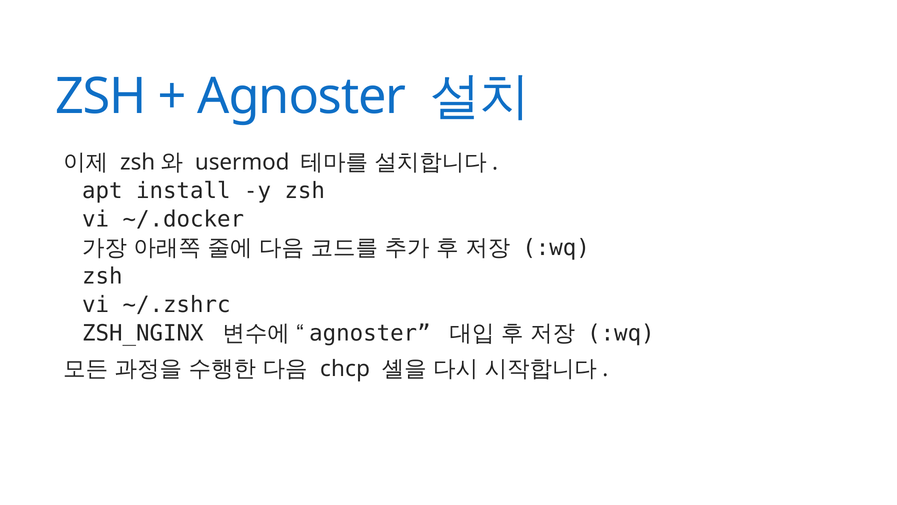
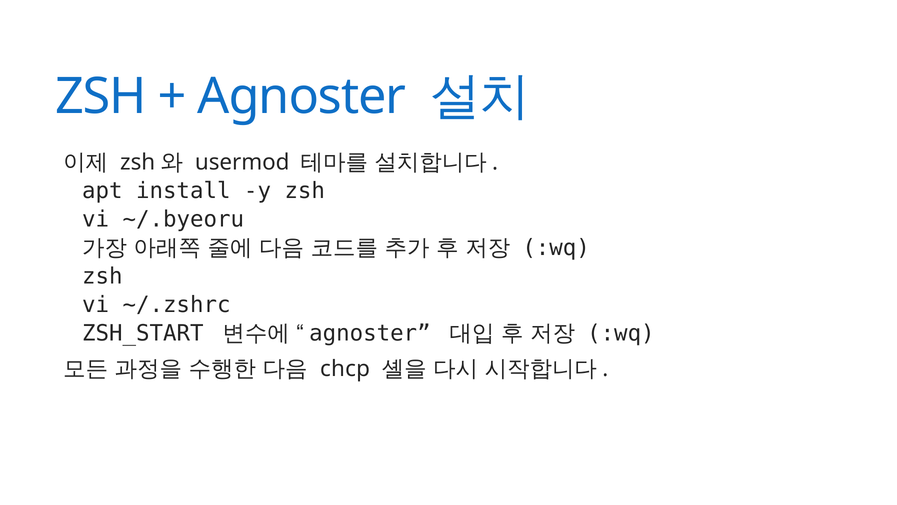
~/.docker: ~/.docker -> ~/.byeoru
ZSH_NGINX: ZSH_NGINX -> ZSH_START
